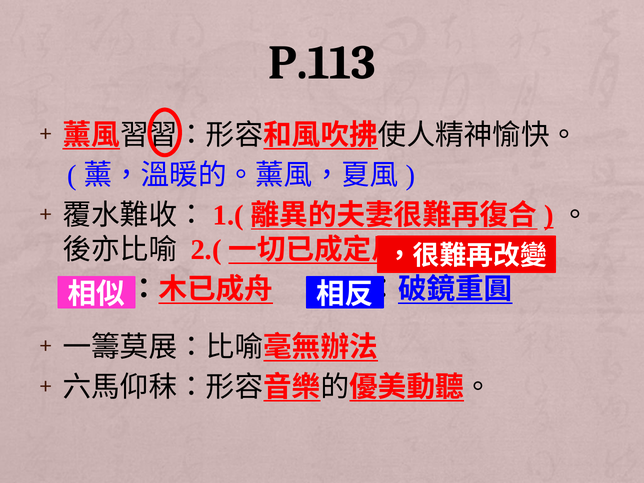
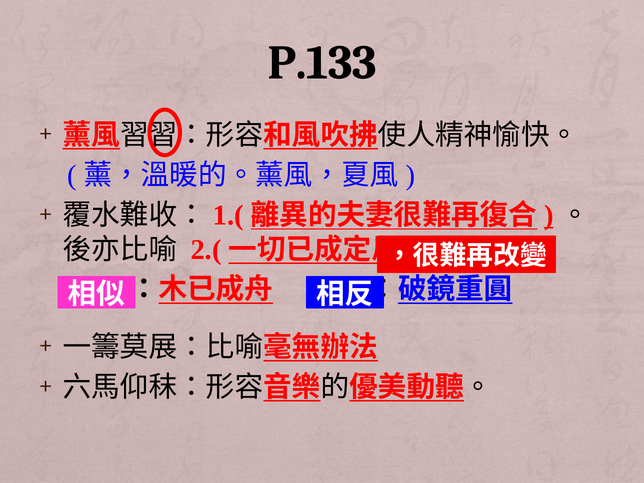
P.113: P.113 -> P.133
